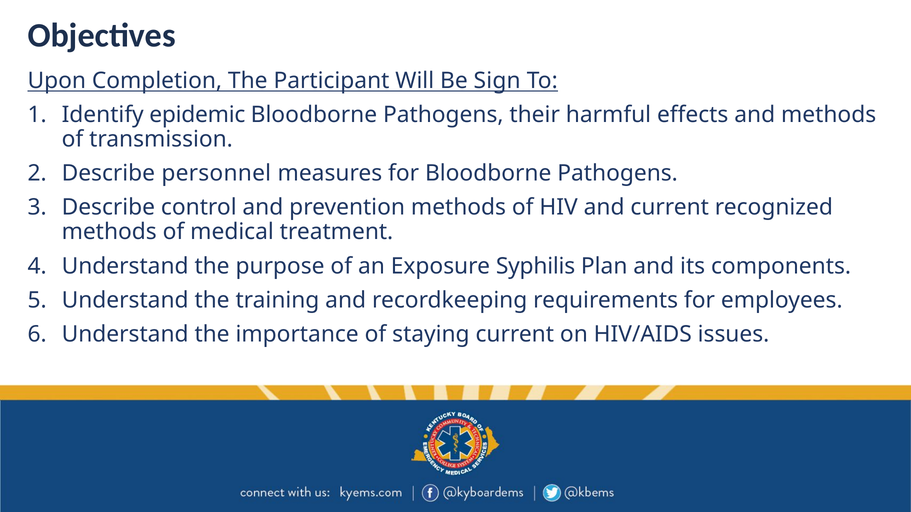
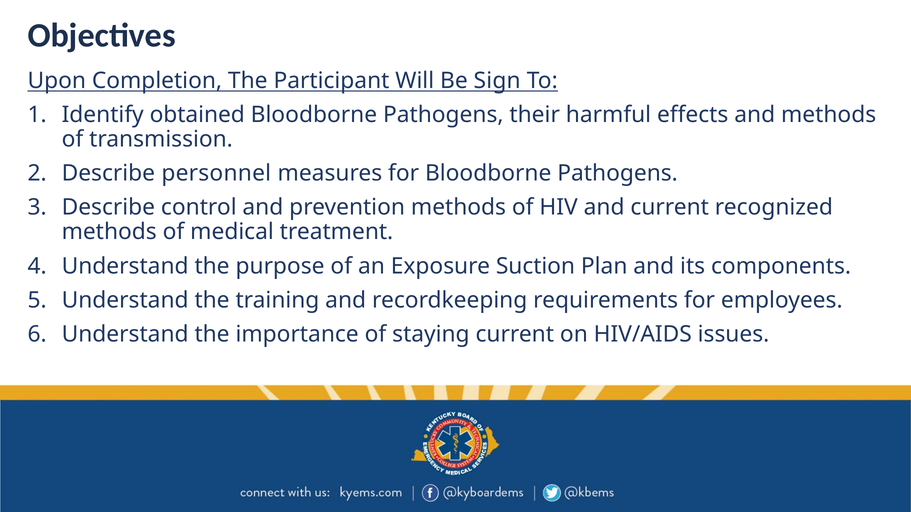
epidemic: epidemic -> obtained
Syphilis: Syphilis -> Suction
